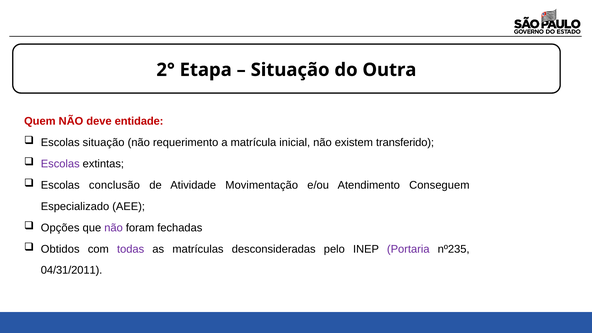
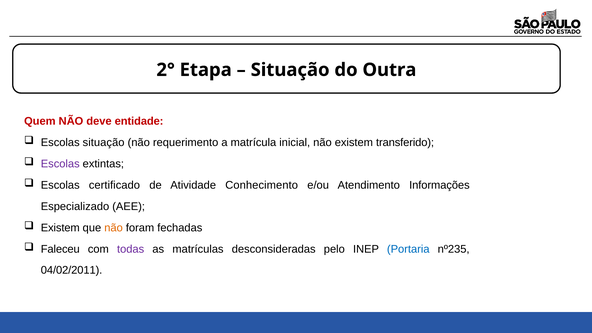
conclusão: conclusão -> certificado
Movimentação: Movimentação -> Conhecimento
Conseguem: Conseguem -> Informações
Opções at (60, 228): Opções -> Existem
não at (114, 228) colour: purple -> orange
Obtidos: Obtidos -> Faleceu
Portaria colour: purple -> blue
04/31/2011: 04/31/2011 -> 04/02/2011
